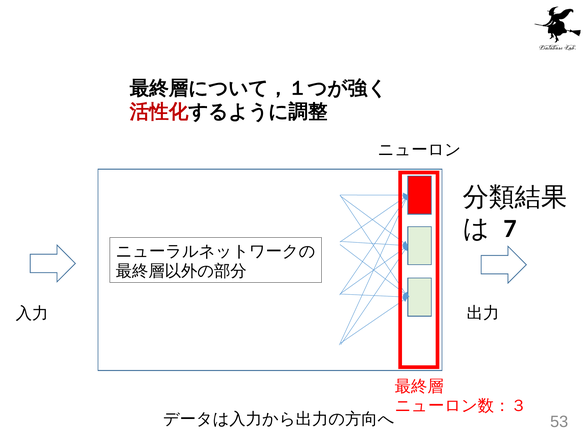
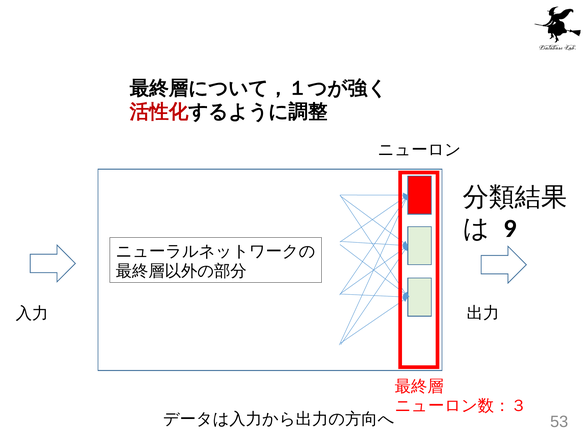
7: 7 -> 9
